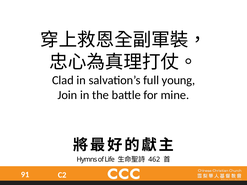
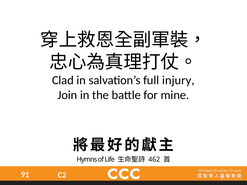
young: young -> injury
